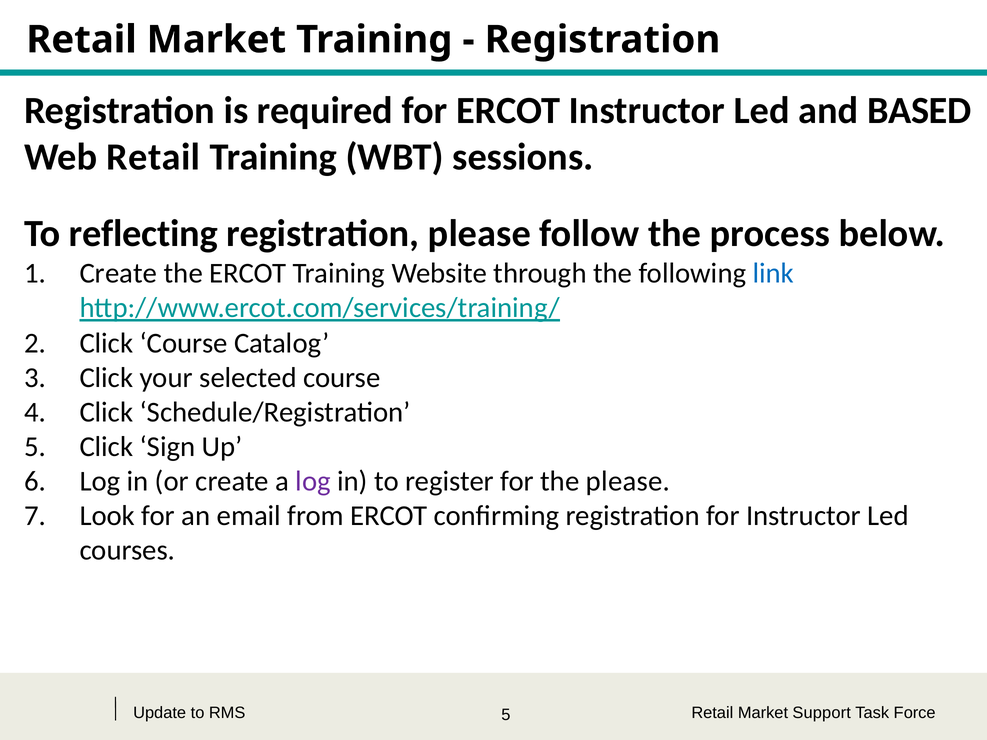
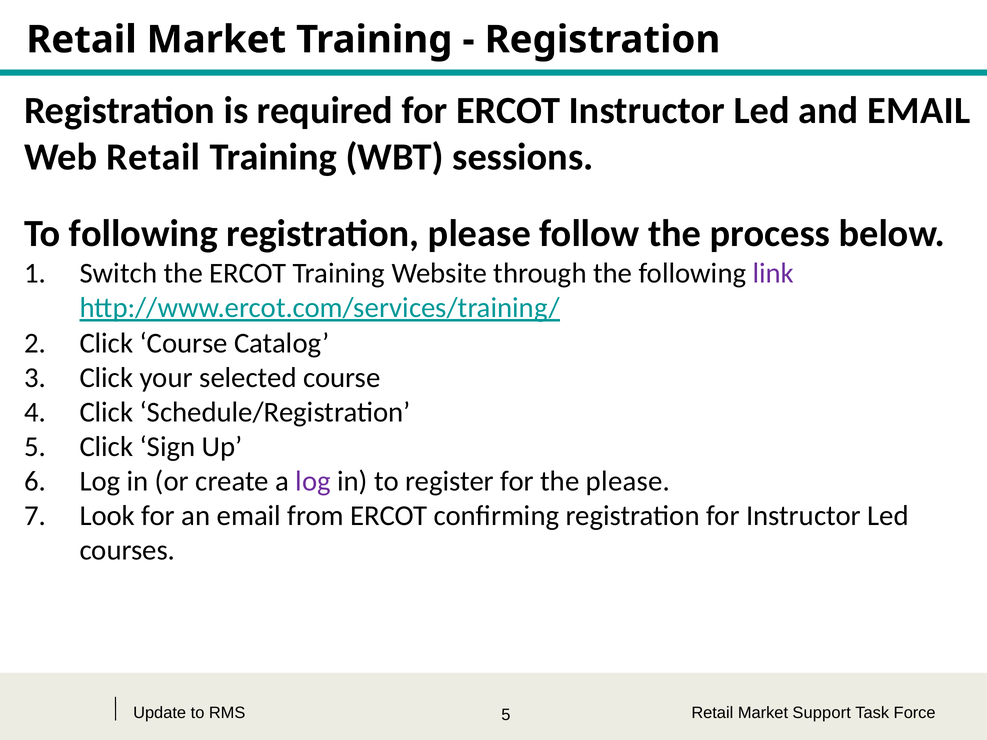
and BASED: BASED -> EMAIL
To reflecting: reflecting -> following
Create at (118, 273): Create -> Switch
link colour: blue -> purple
